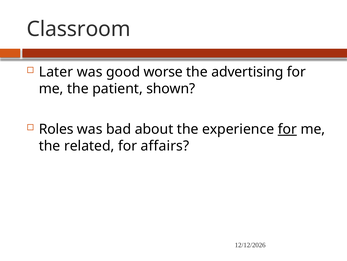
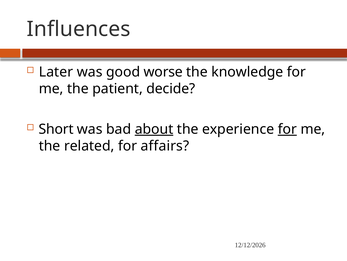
Classroom: Classroom -> Influences
advertising: advertising -> knowledge
shown: shown -> decide
Roles: Roles -> Short
about underline: none -> present
